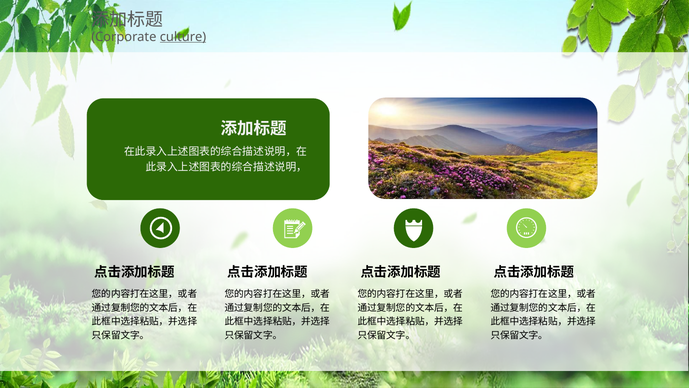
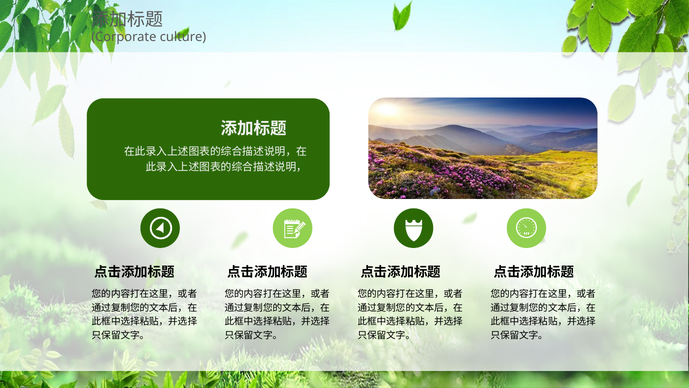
culture underline: present -> none
